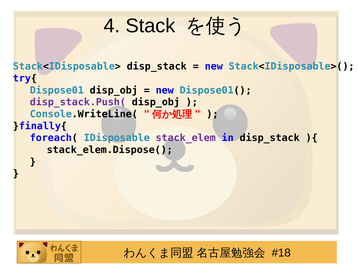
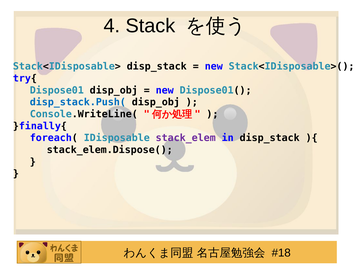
disp_stack.Push( colour: purple -> blue
